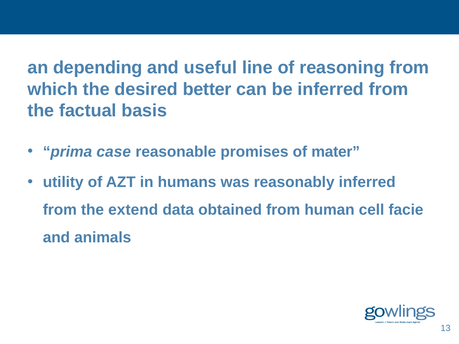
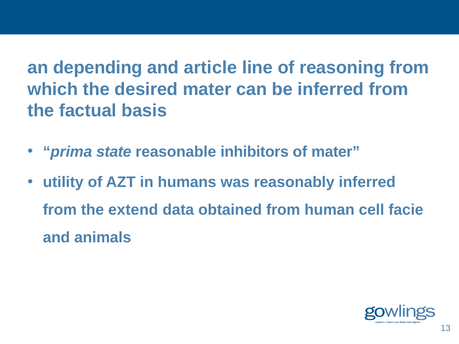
useful: useful -> article
desired better: better -> mater
case: case -> state
promises: promises -> inhibitors
